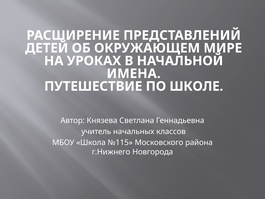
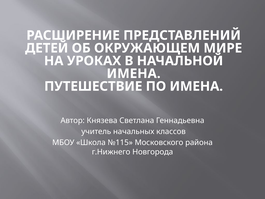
ПО ШКОЛЕ: ШКОЛЕ -> ИМЕНА
